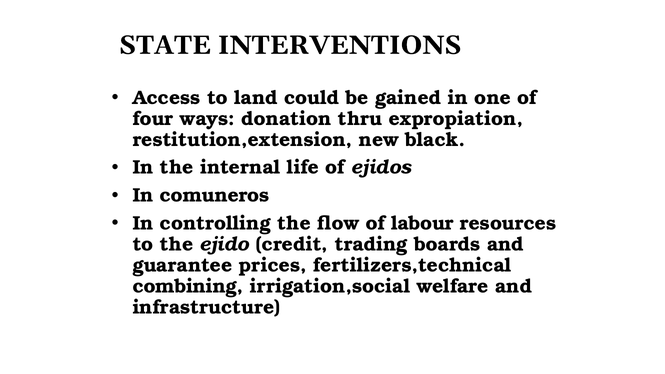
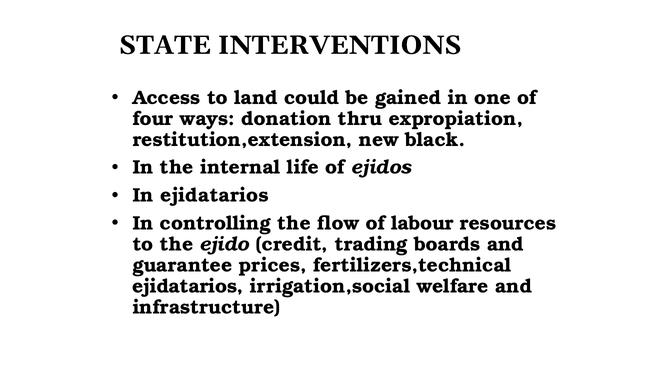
In comuneros: comuneros -> ejidatarios
combining at (188, 286): combining -> ejidatarios
